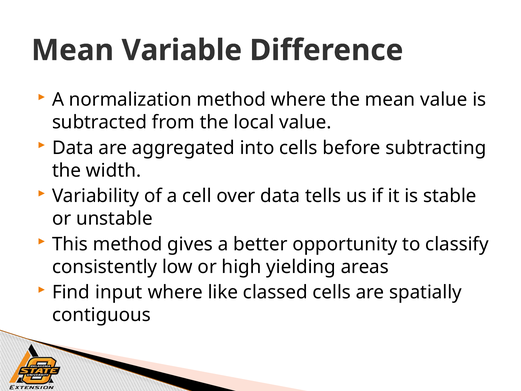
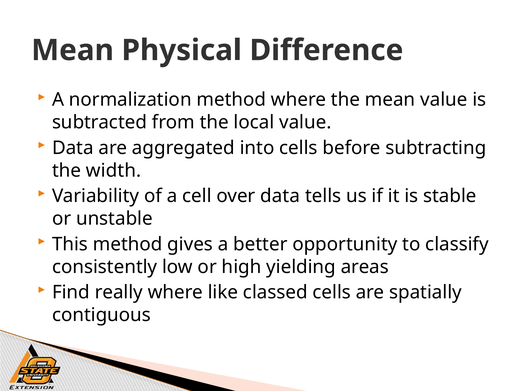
Variable: Variable -> Physical
input: input -> really
